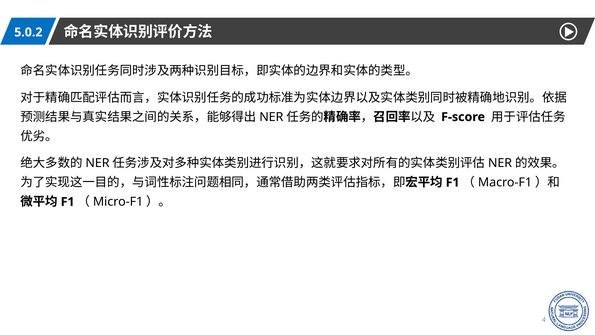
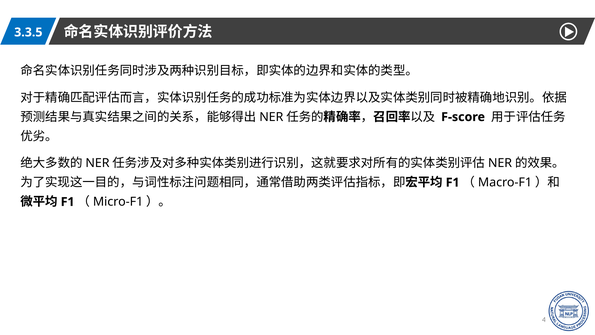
5.0.2: 5.0.2 -> 3.3.5
